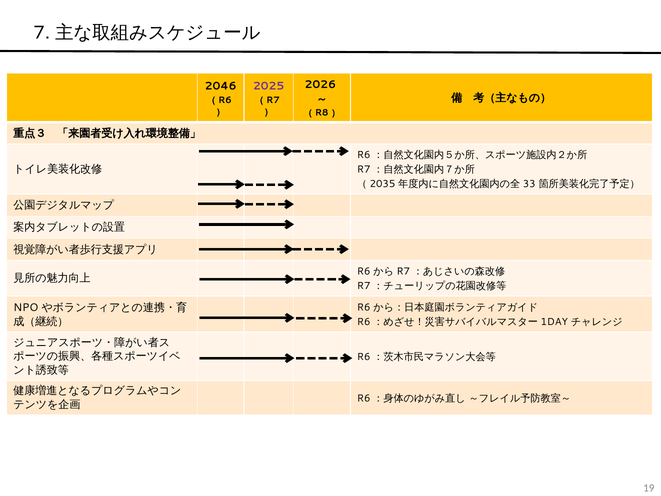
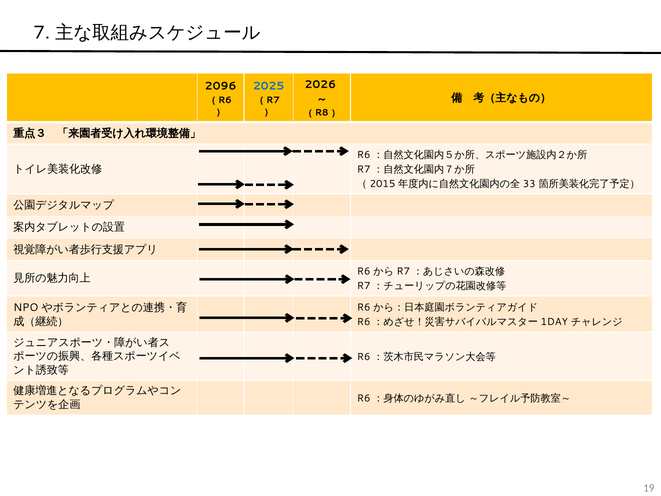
2046: 2046 -> 2096
2025 colour: purple -> blue
2035: 2035 -> 2015
